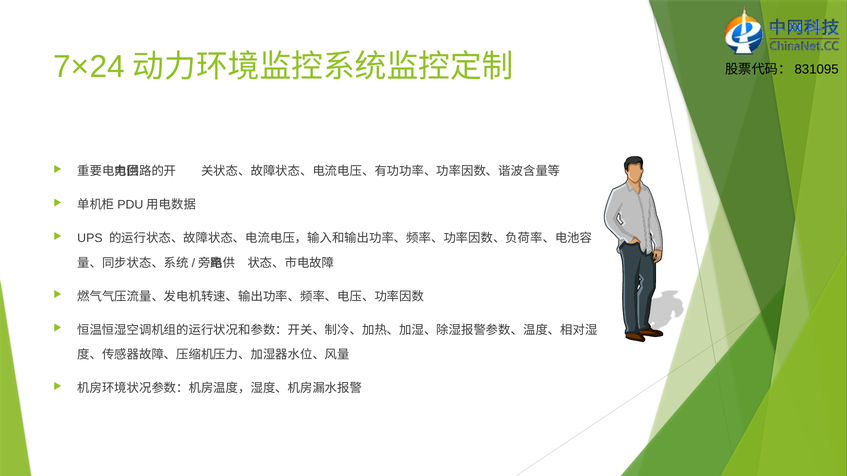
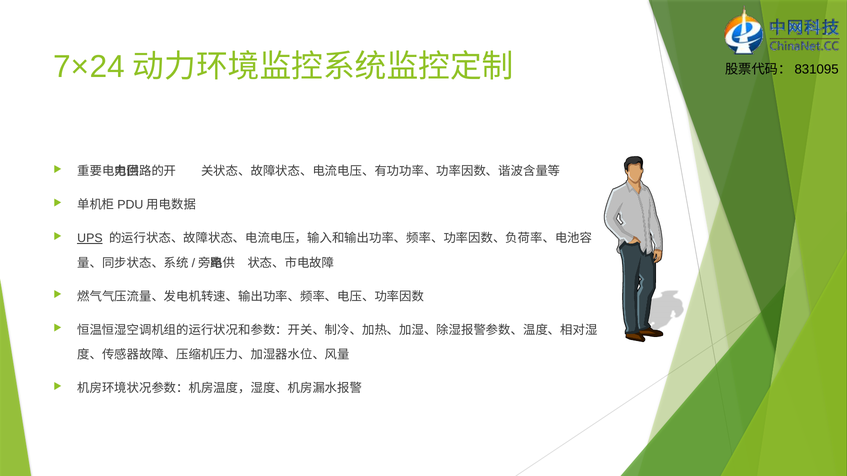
UPS underline: none -> present
